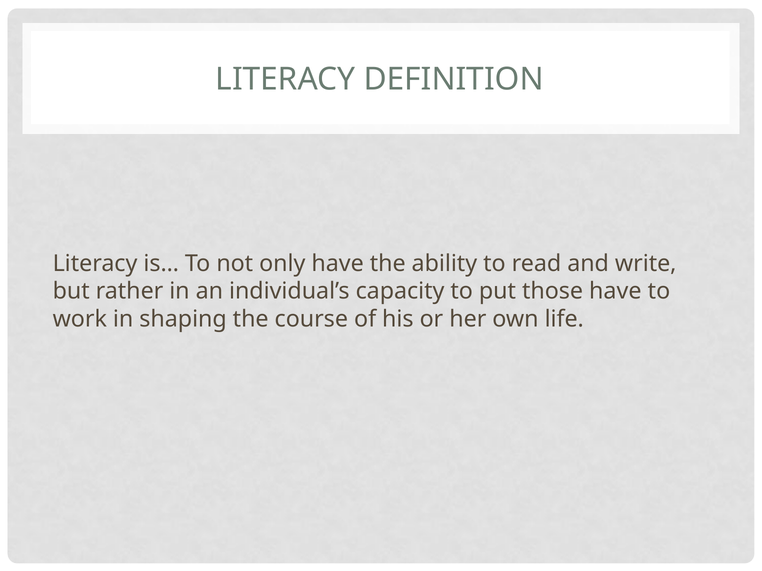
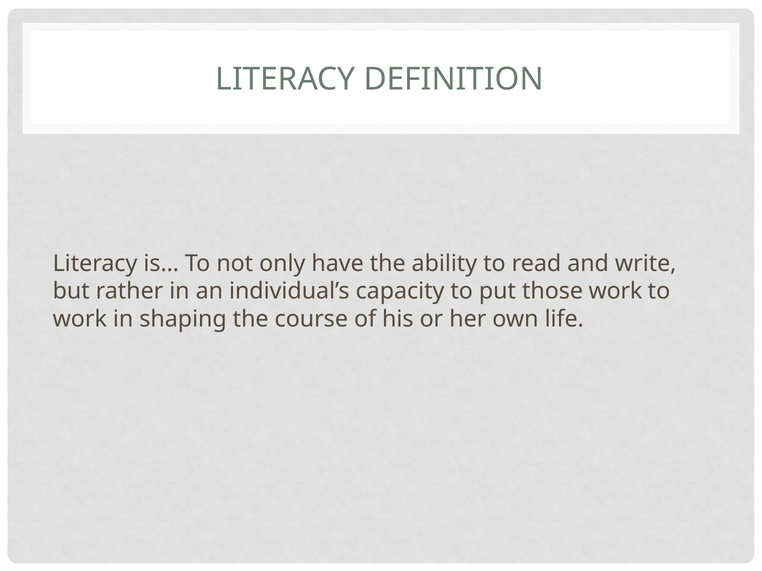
those have: have -> work
